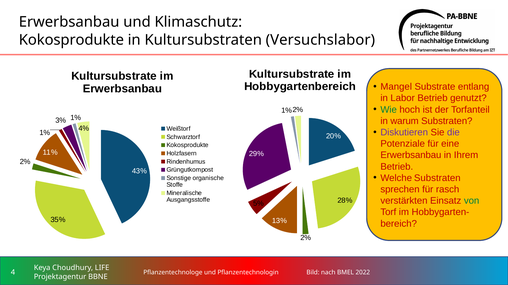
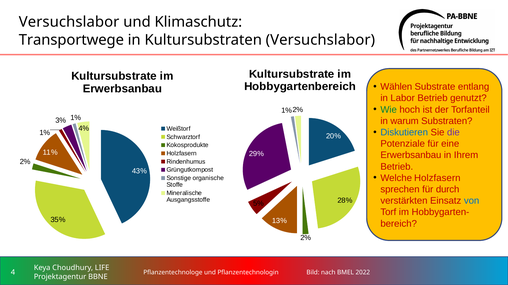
Erwerbsanbau at (69, 22): Erwerbsanbau -> Versuchslabor
Kokosprodukte at (71, 40): Kokosprodukte -> Transportwege
Mangel: Mangel -> Wählen
Diskutieren colour: purple -> blue
Welche Substraten: Substraten -> Holzfasern
rasch: rasch -> durch
von colour: green -> blue
